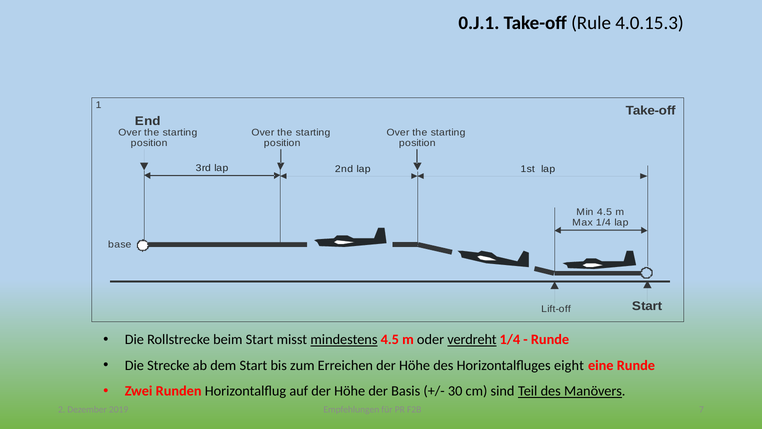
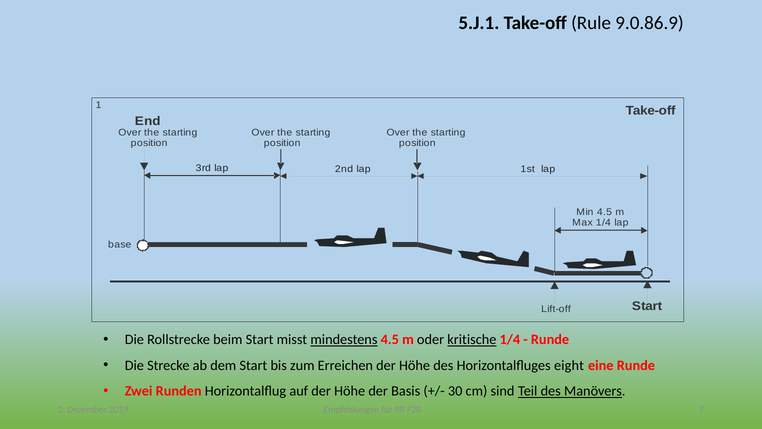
0.J.1: 0.J.1 -> 5.J.1
4.0.15.3: 4.0.15.3 -> 9.0.86.9
verdreht: verdreht -> kritische
